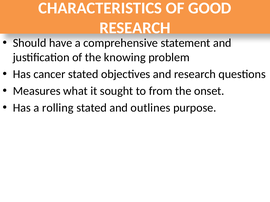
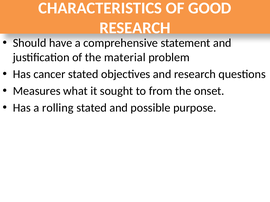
knowing: knowing -> material
outlines: outlines -> possible
